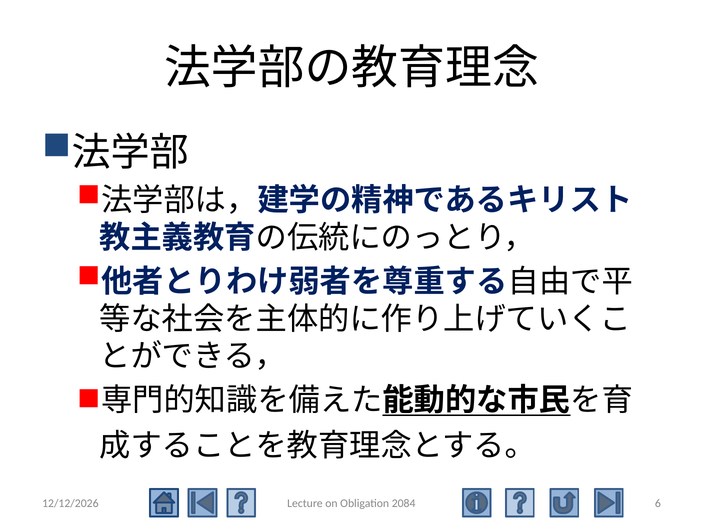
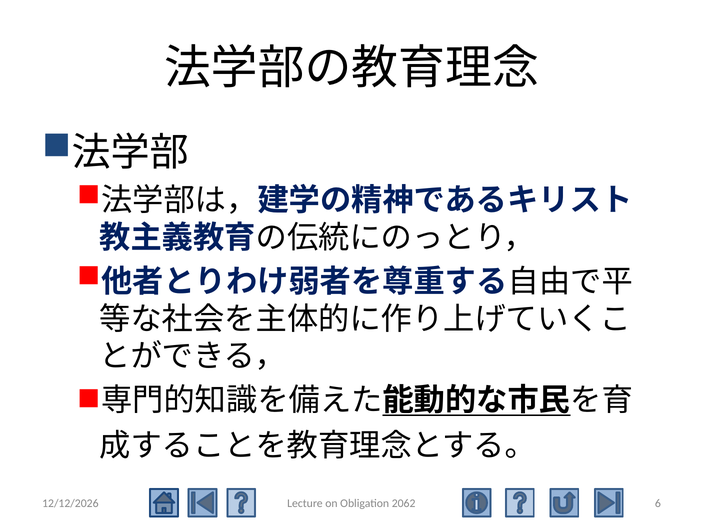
2084: 2084 -> 2062
